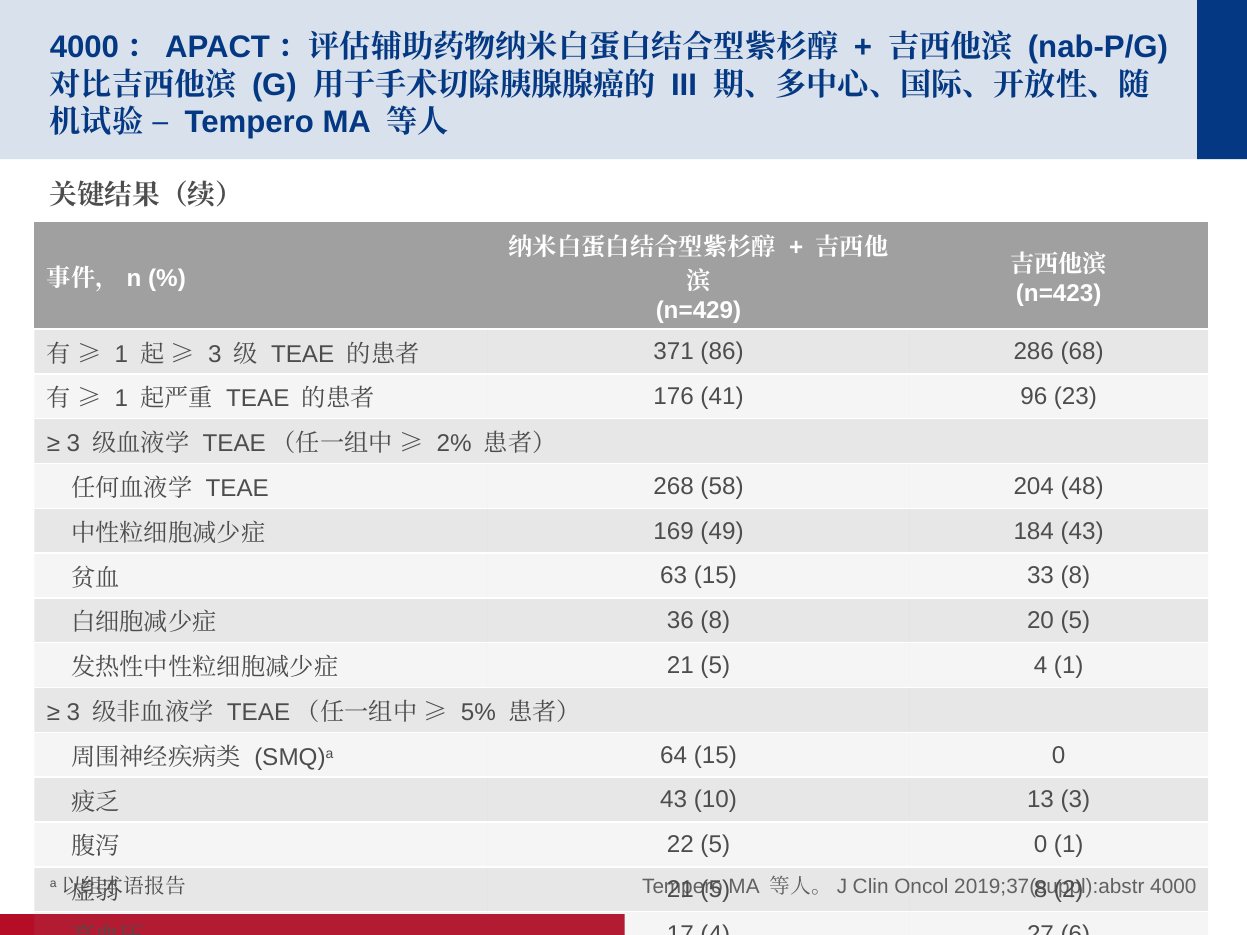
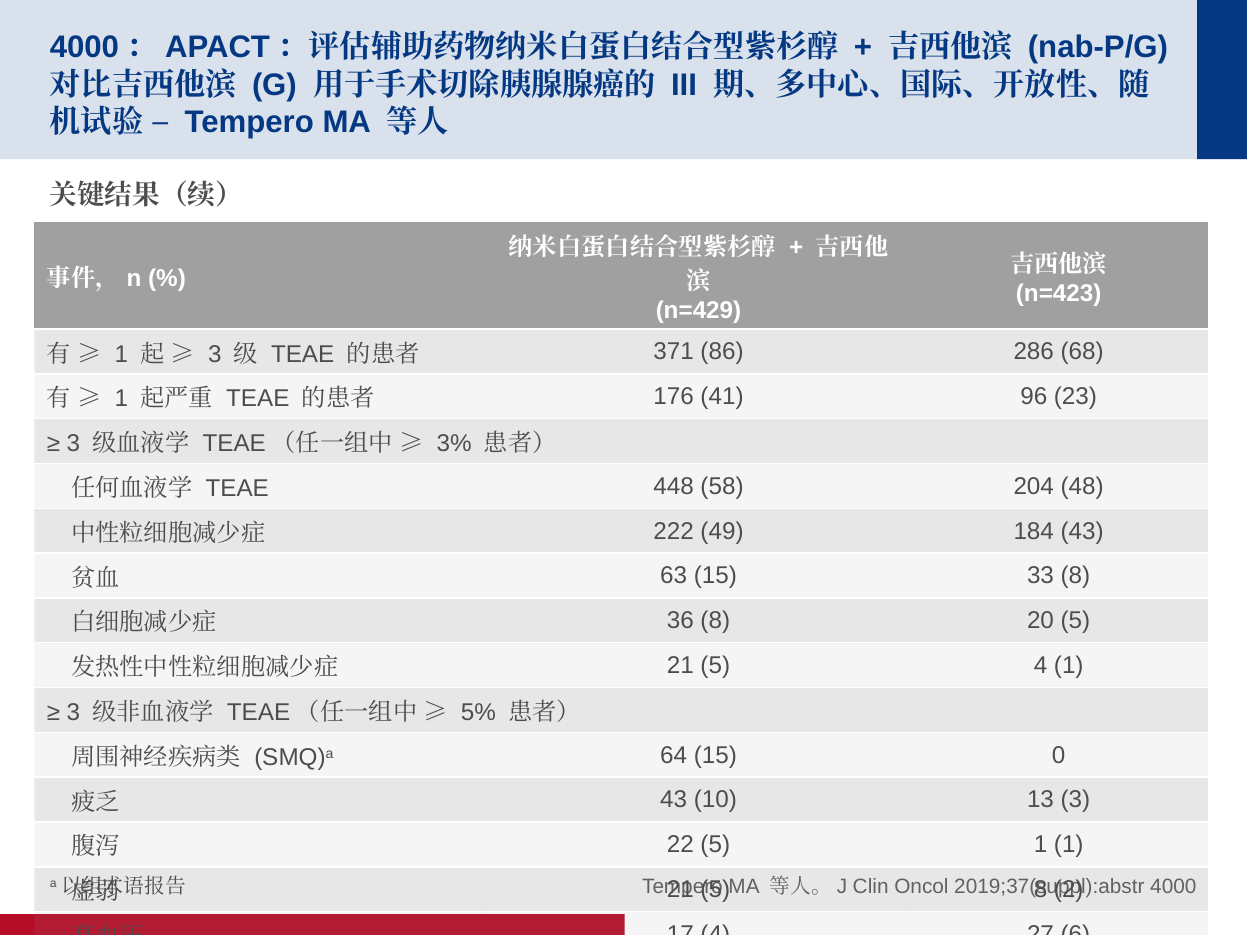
2%: 2% -> 3%
268: 268 -> 448
169: 169 -> 222
5 0: 0 -> 1
